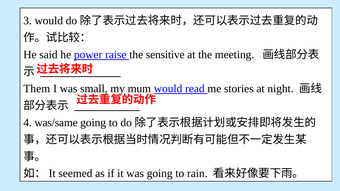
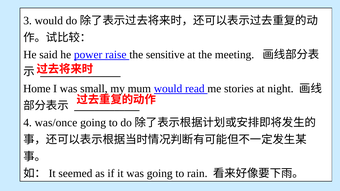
Them: Them -> Home
was/same: was/same -> was/once
